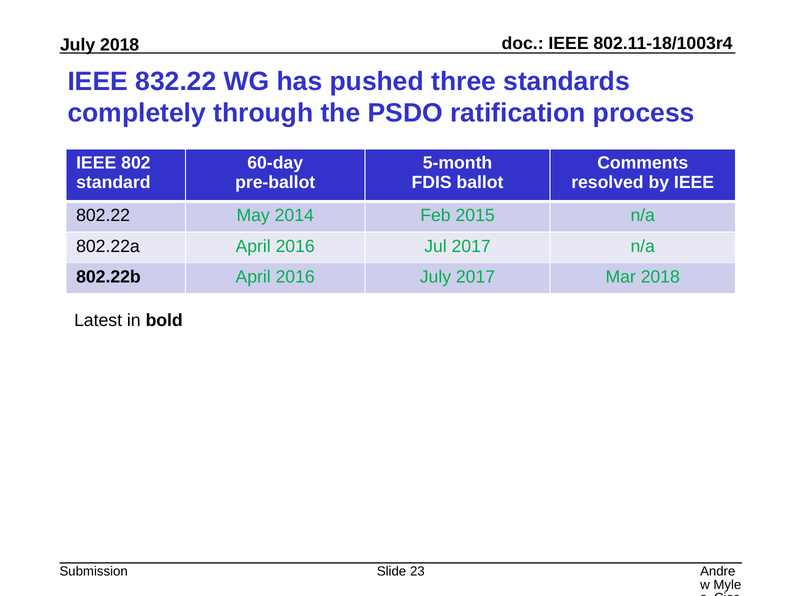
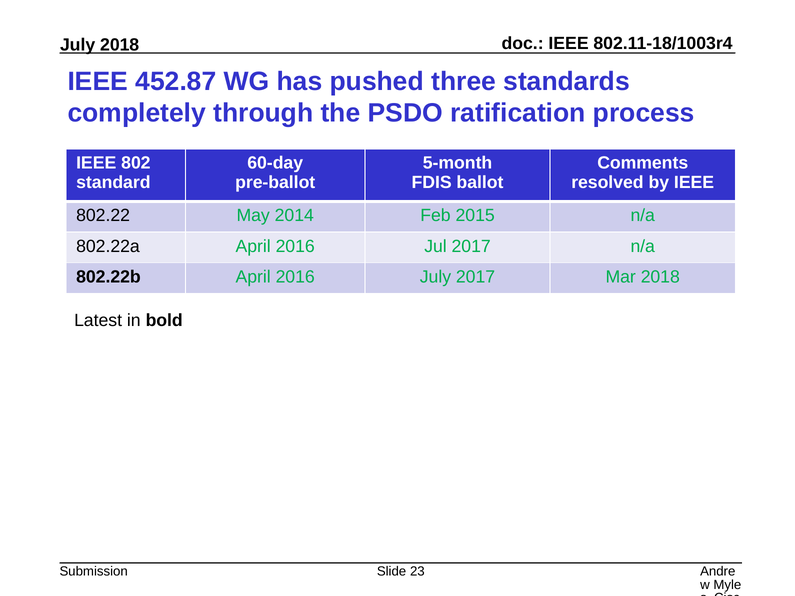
832.22: 832.22 -> 452.87
